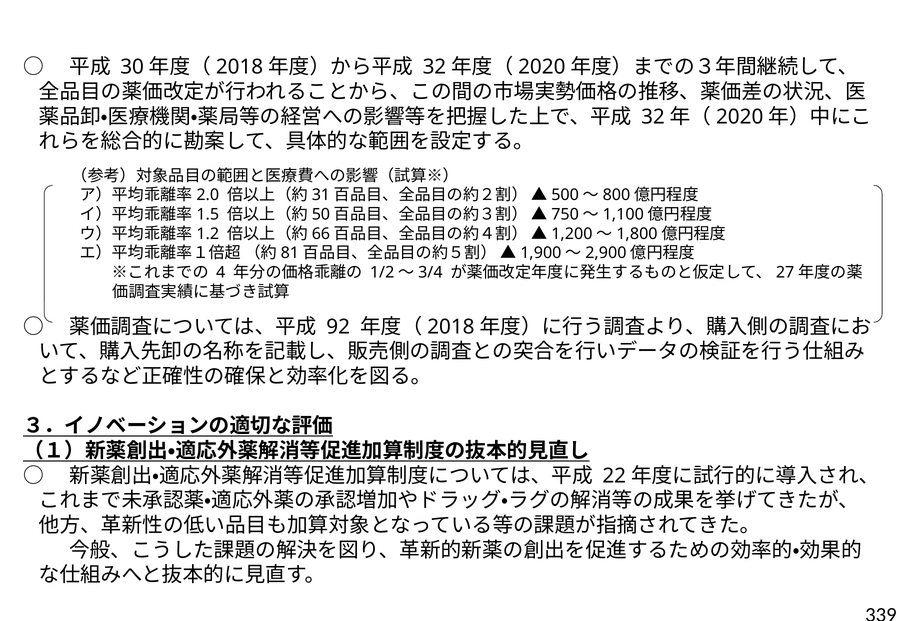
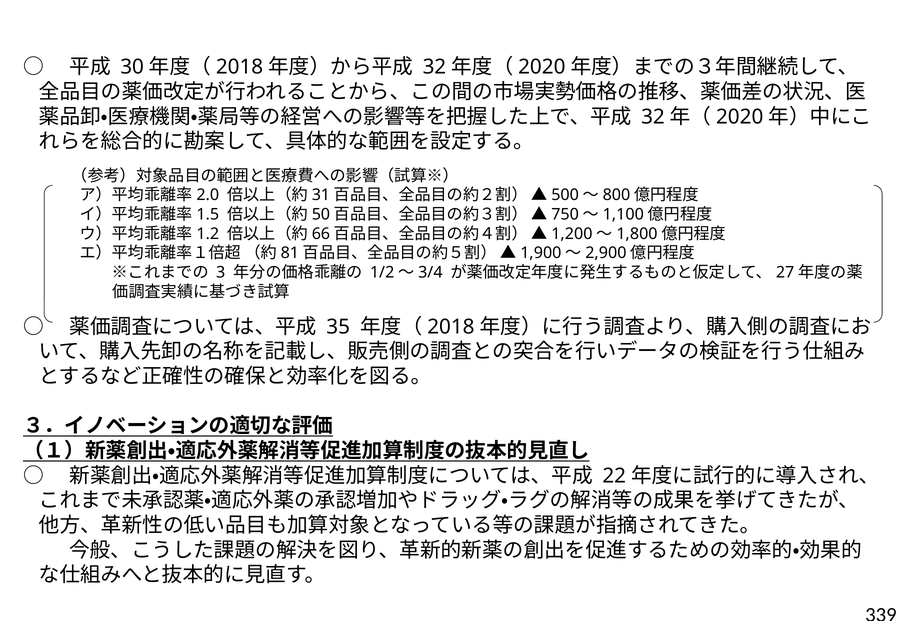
4: 4 -> 3
92: 92 -> 35
